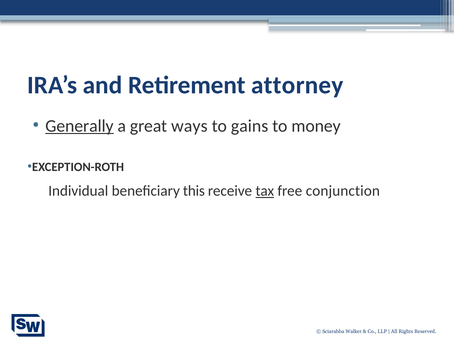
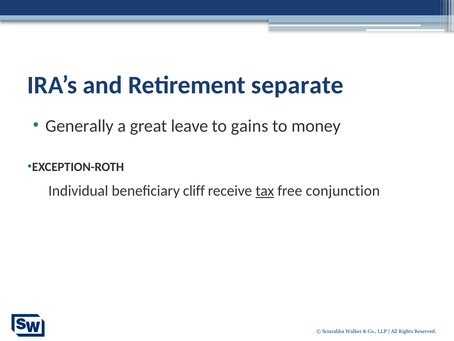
attorney: attorney -> separate
Generally underline: present -> none
ways: ways -> leave
this: this -> cliff
